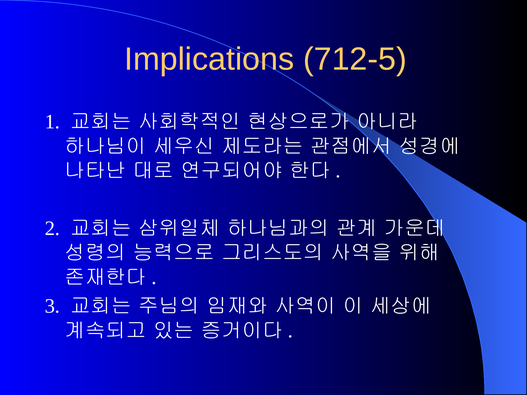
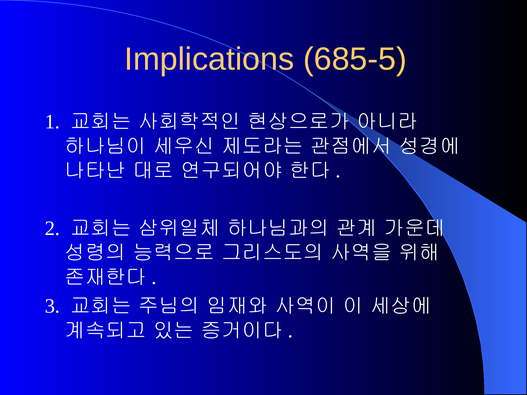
712-5: 712-5 -> 685-5
